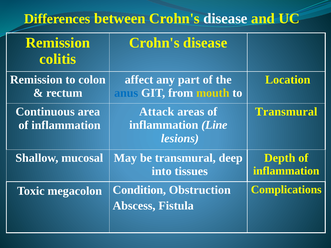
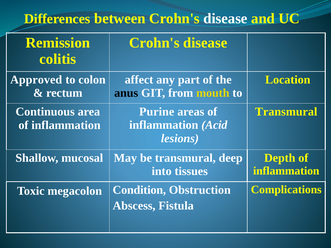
Remission at (36, 80): Remission -> Approved
anus colour: blue -> black
Attack: Attack -> Purine
Line: Line -> Acid
